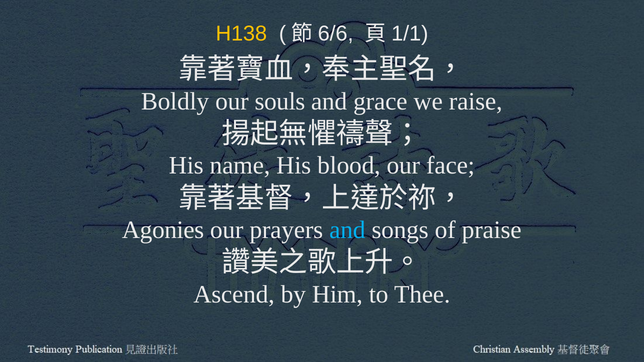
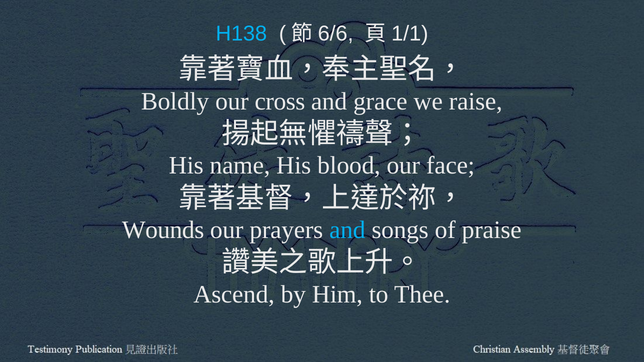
H138 colour: yellow -> light blue
souls: souls -> cross
Agonies: Agonies -> Wounds
